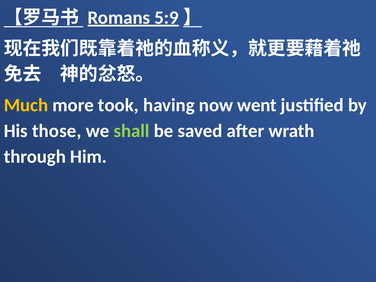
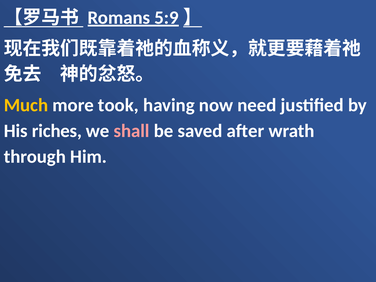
went: went -> need
those: those -> riches
shall colour: light green -> pink
